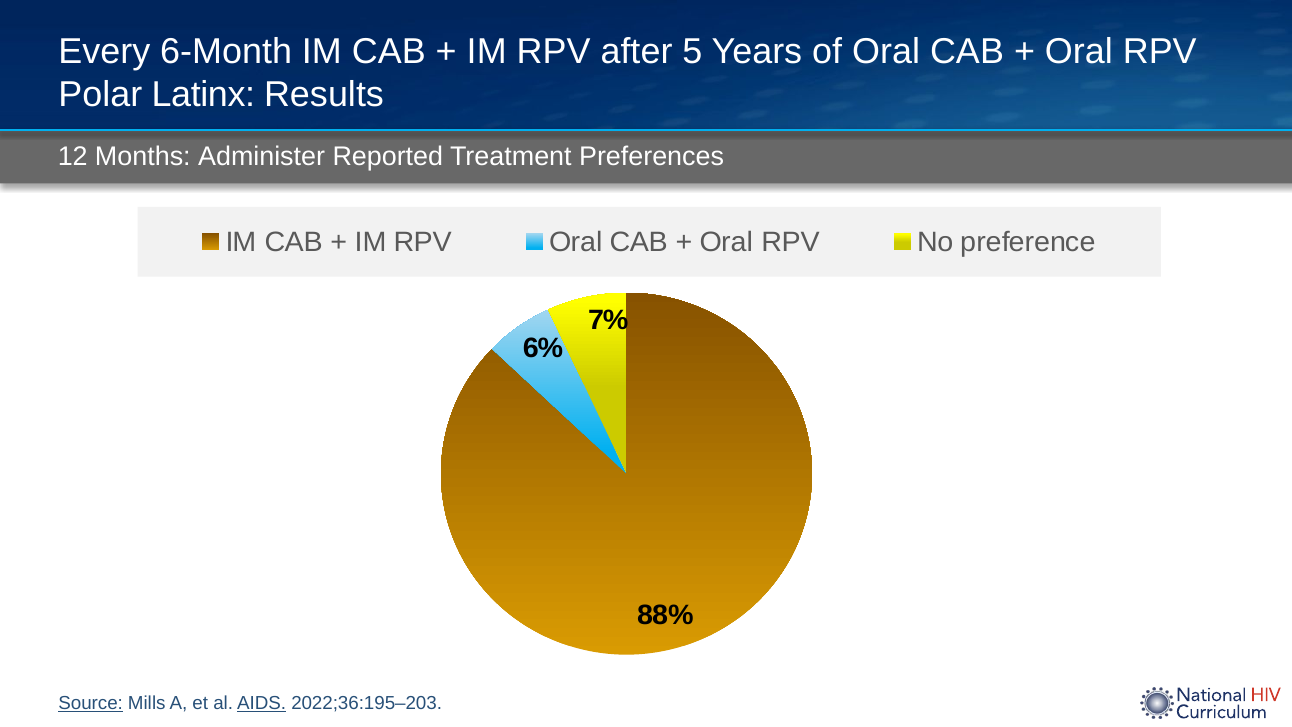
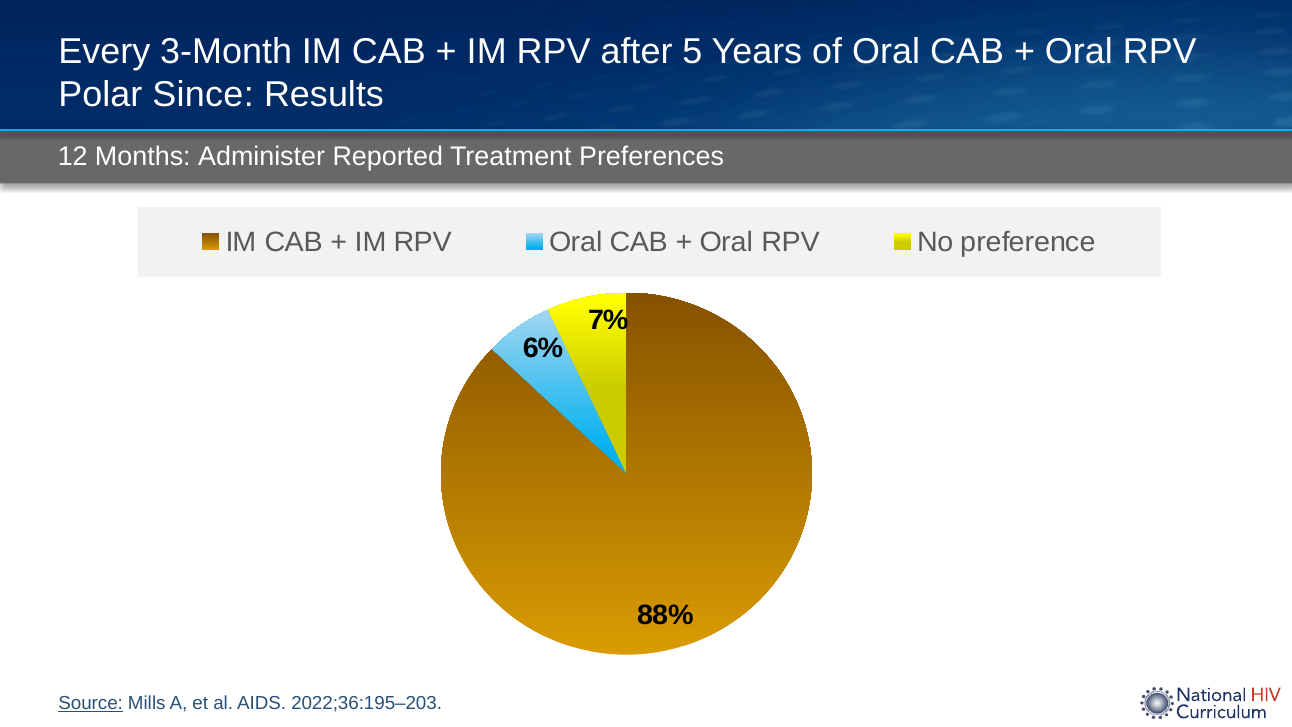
6-Month: 6-Month -> 3-Month
Latinx: Latinx -> Since
AIDS underline: present -> none
